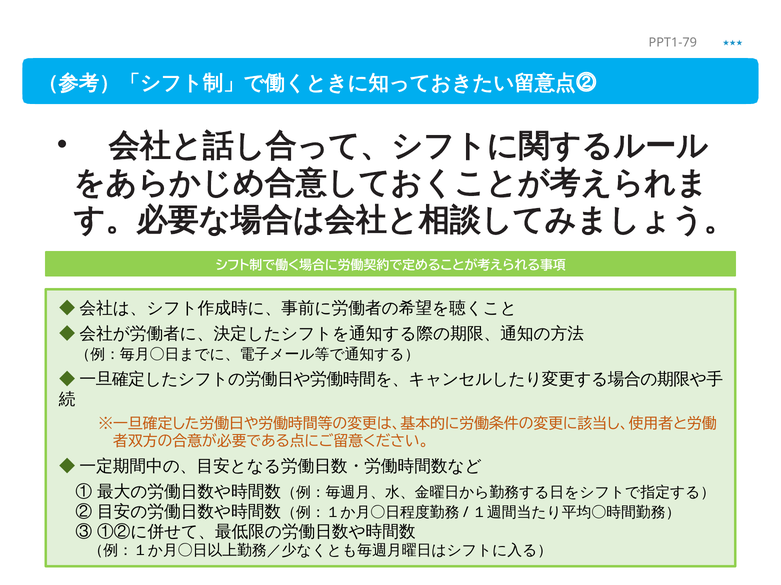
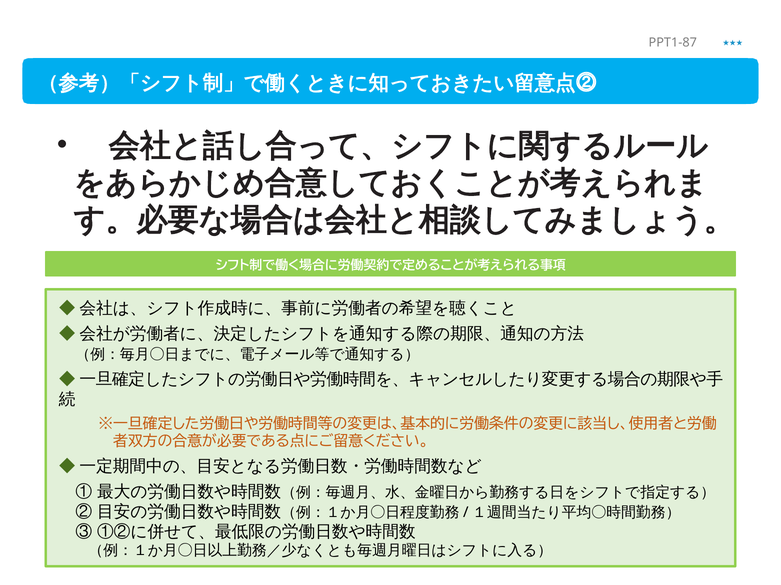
PPT1-79: PPT1-79 -> PPT1-87
